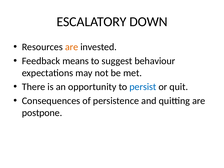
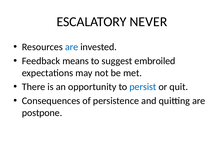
DOWN: DOWN -> NEVER
are at (72, 47) colour: orange -> blue
behaviour: behaviour -> embroiled
